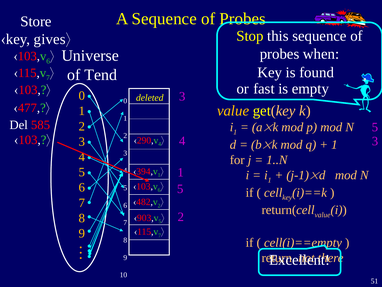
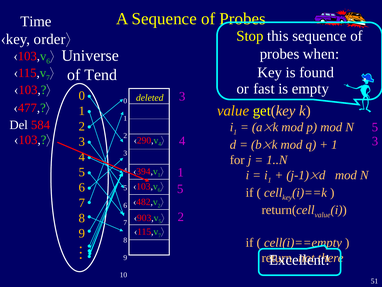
Store: Store -> Time
gives: gives -> order
585: 585 -> 584
